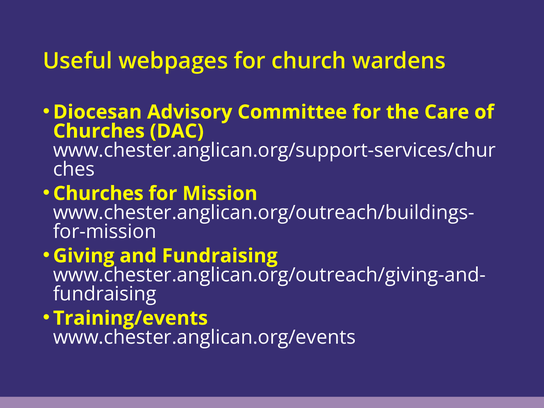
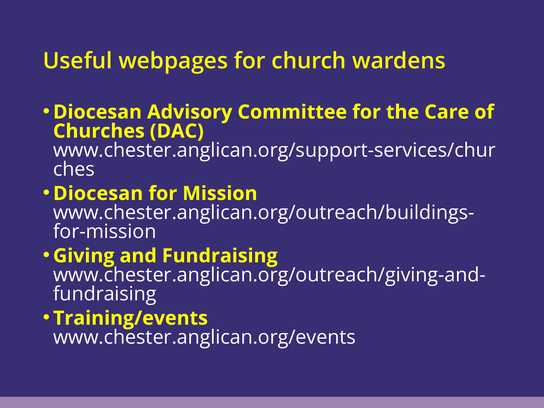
Churches at (98, 194): Churches -> Diocesan
